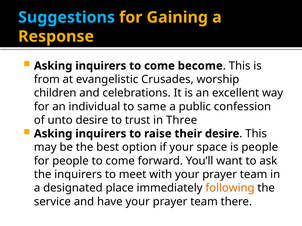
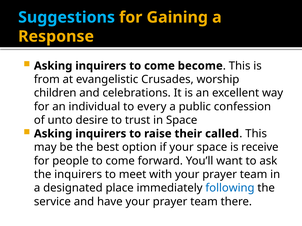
same: same -> every
in Three: Three -> Space
their desire: desire -> called
is people: people -> receive
following colour: orange -> blue
